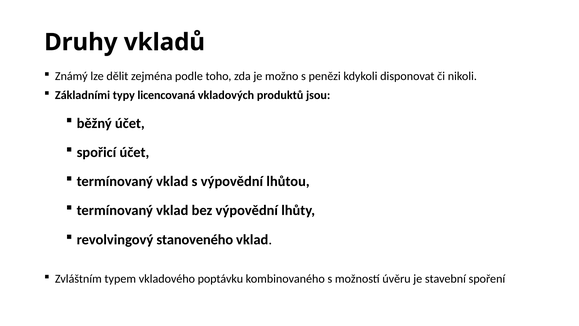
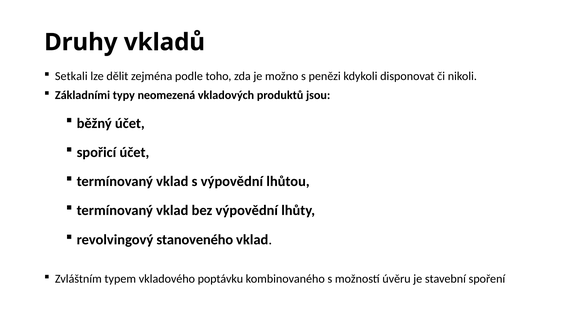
Známý: Známý -> Setkali
licencovaná: licencovaná -> neomezená
